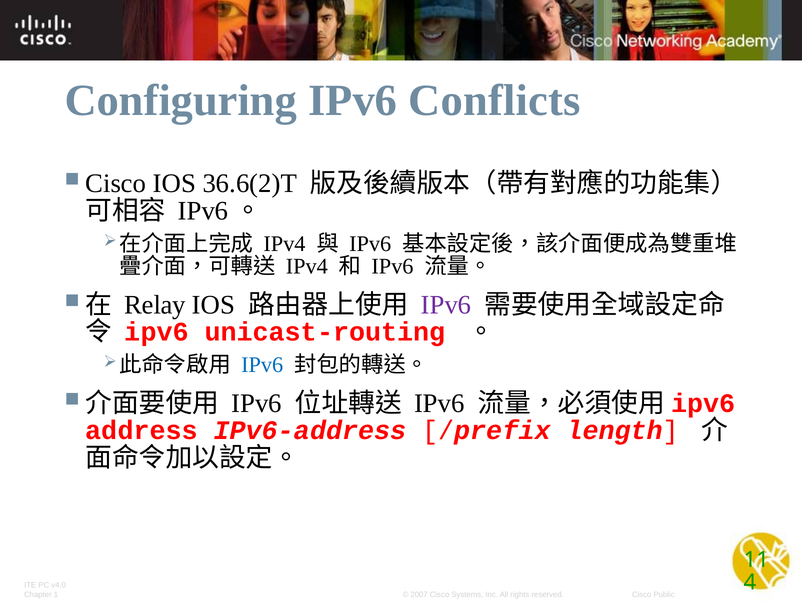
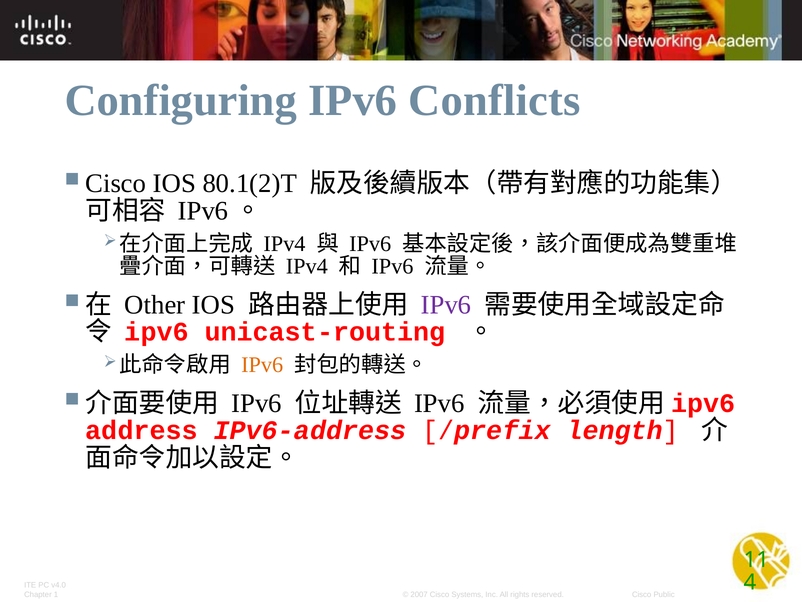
36.6(2)T: 36.6(2)T -> 80.1(2)T
Relay: Relay -> Other
IPv6 at (262, 365) colour: blue -> orange
